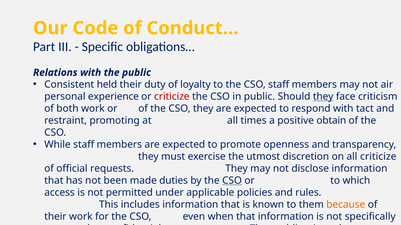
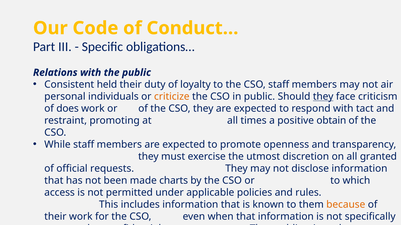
experience: experience -> individuals
criticize at (172, 97) colour: red -> orange
both: both -> does
all criticize: criticize -> granted
duties: duties -> charts
CSO at (232, 181) underline: present -> none
